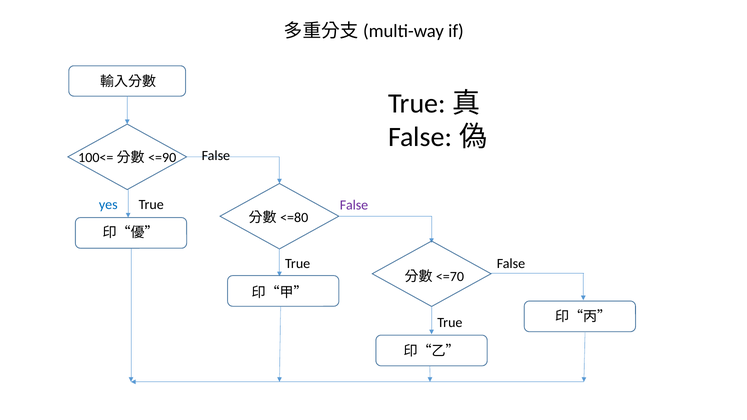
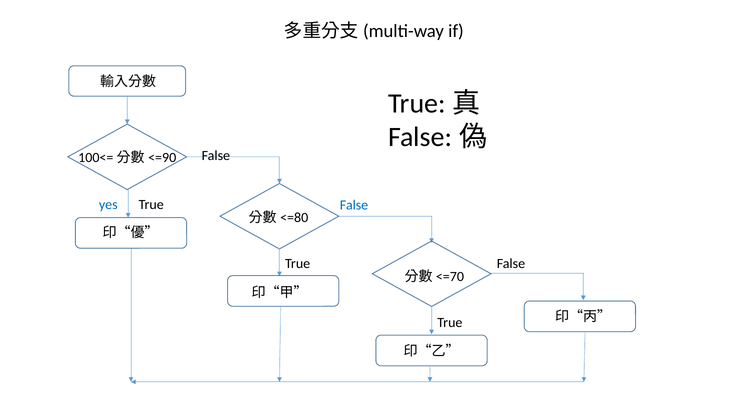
False at (354, 205) colour: purple -> blue
